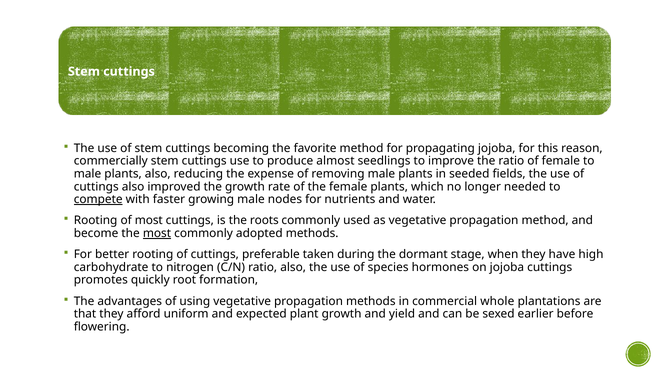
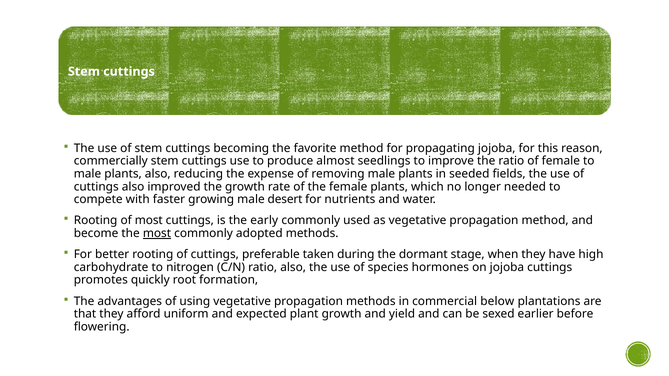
compete underline: present -> none
nodes: nodes -> desert
roots: roots -> early
whole: whole -> below
